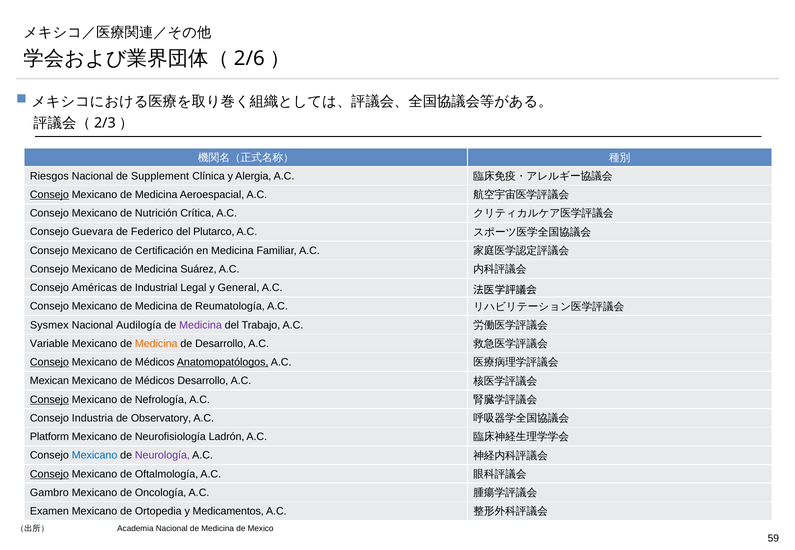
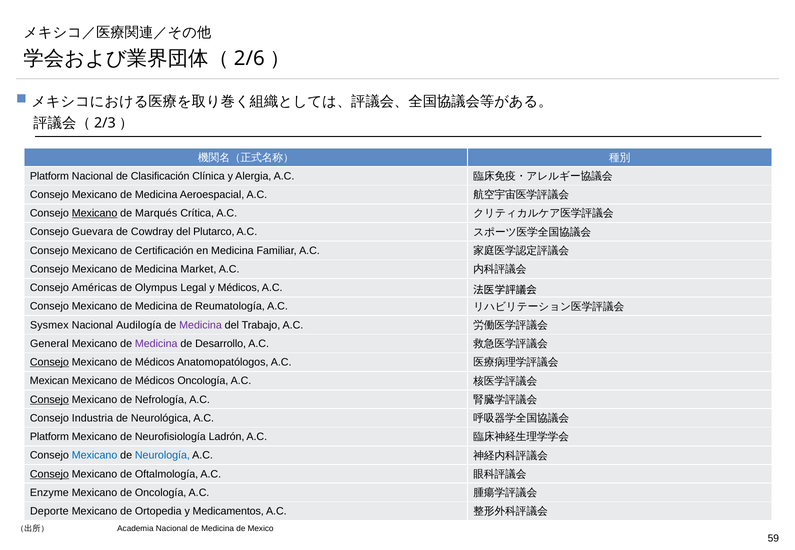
Riesgos at (49, 176): Riesgos -> Platform
Supplement: Supplement -> Clasificación
Consejo at (49, 195) underline: present -> none
Mexicano at (95, 213) underline: none -> present
Nutrición: Nutrición -> Marqués
Federico: Federico -> Cowdray
Suárez: Suárez -> Market
Industrial: Industrial -> Olympus
y General: General -> Médicos
Variable: Variable -> General
Medicina at (156, 344) colour: orange -> purple
Anatomopatólogos underline: present -> none
Médicos Desarrollo: Desarrollo -> Oncología
Observatory: Observatory -> Neurológica
Neurología colour: purple -> blue
Gambro: Gambro -> Enzyme
Examen: Examen -> Deporte
